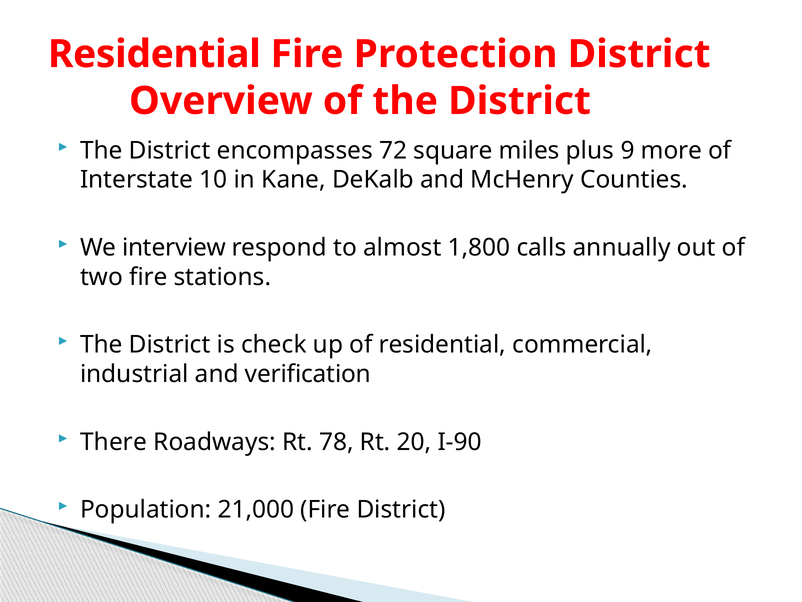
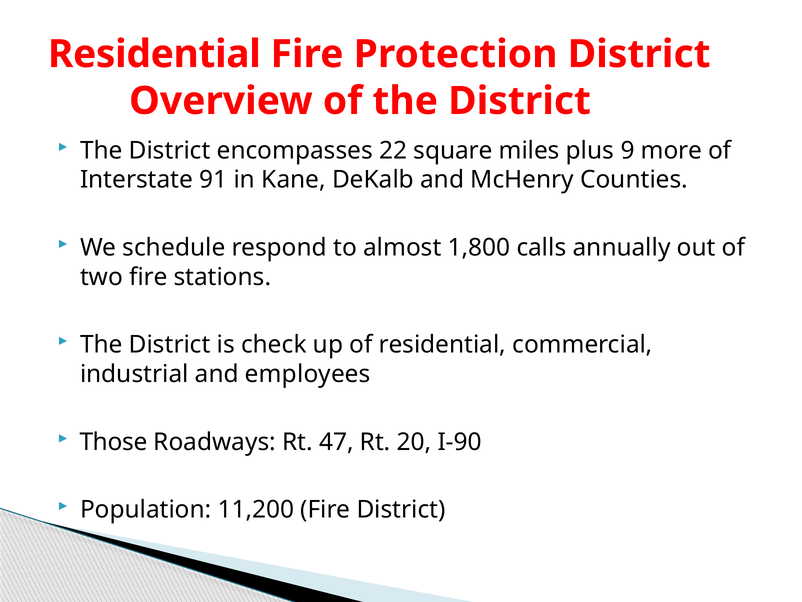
72: 72 -> 22
10: 10 -> 91
interview: interview -> schedule
verification: verification -> employees
There: There -> Those
78: 78 -> 47
21,000: 21,000 -> 11,200
